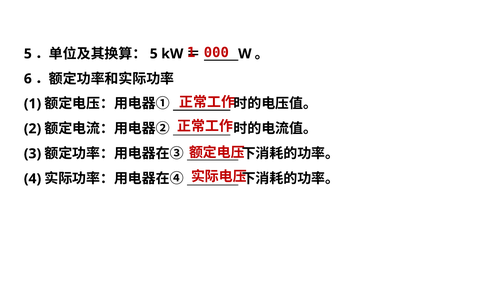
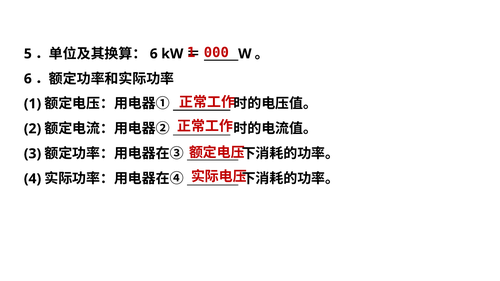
5 at (154, 54): 5 -> 6
